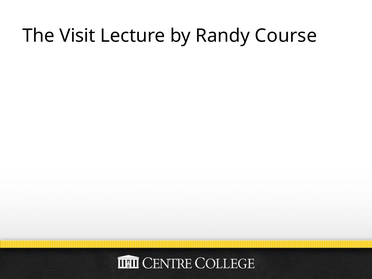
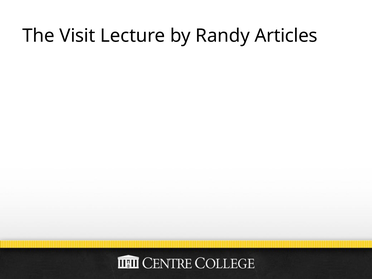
Course: Course -> Articles
